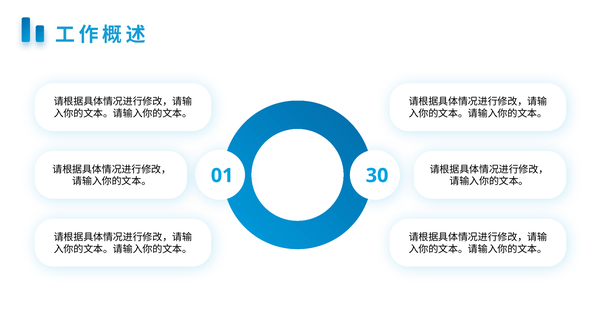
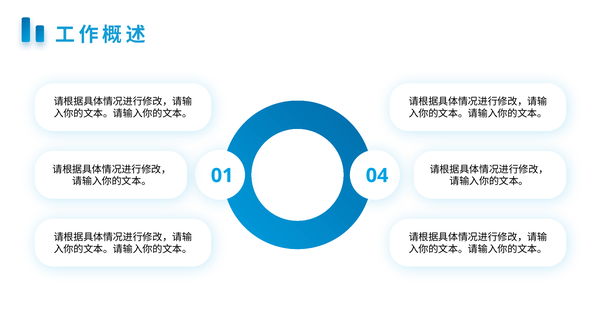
30: 30 -> 04
